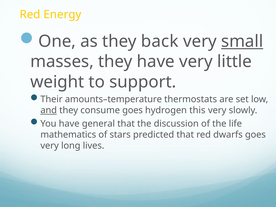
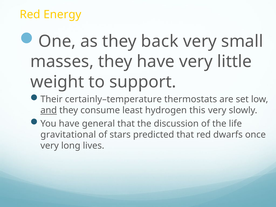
small underline: present -> none
amounts–temperature: amounts–temperature -> certainly–temperature
consume goes: goes -> least
mathematics: mathematics -> gravitational
dwarfs goes: goes -> once
